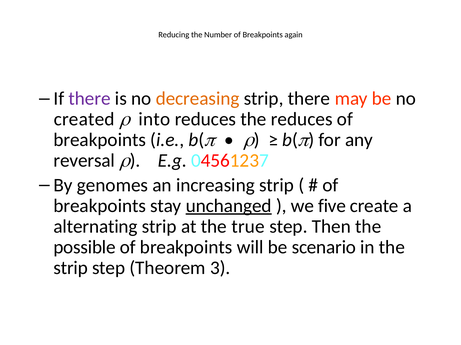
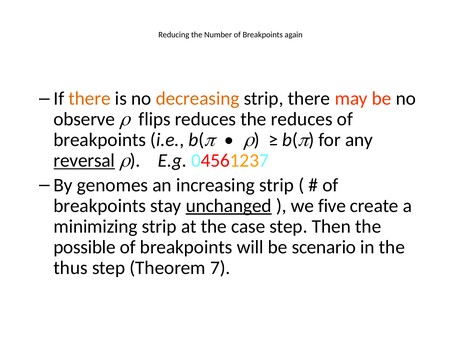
there at (90, 99) colour: purple -> orange
created: created -> observe
into: into -> flips
reversal underline: none -> present
alternating: alternating -> minimizing
true: true -> case
strip at (71, 268): strip -> thus
3: 3 -> 7
